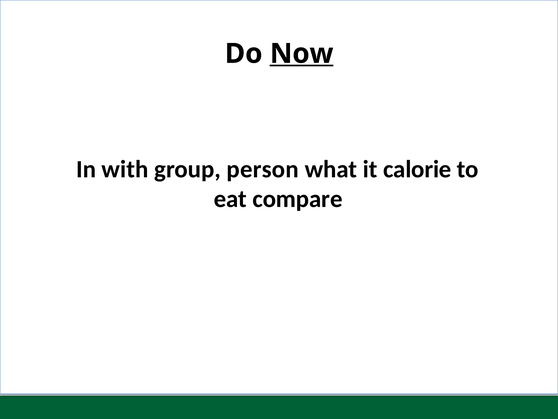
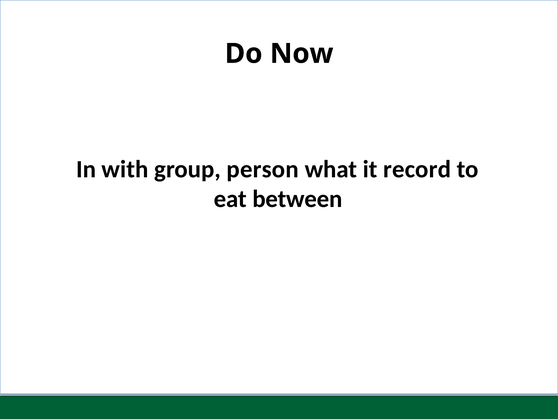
Now underline: present -> none
calorie: calorie -> record
compare: compare -> between
